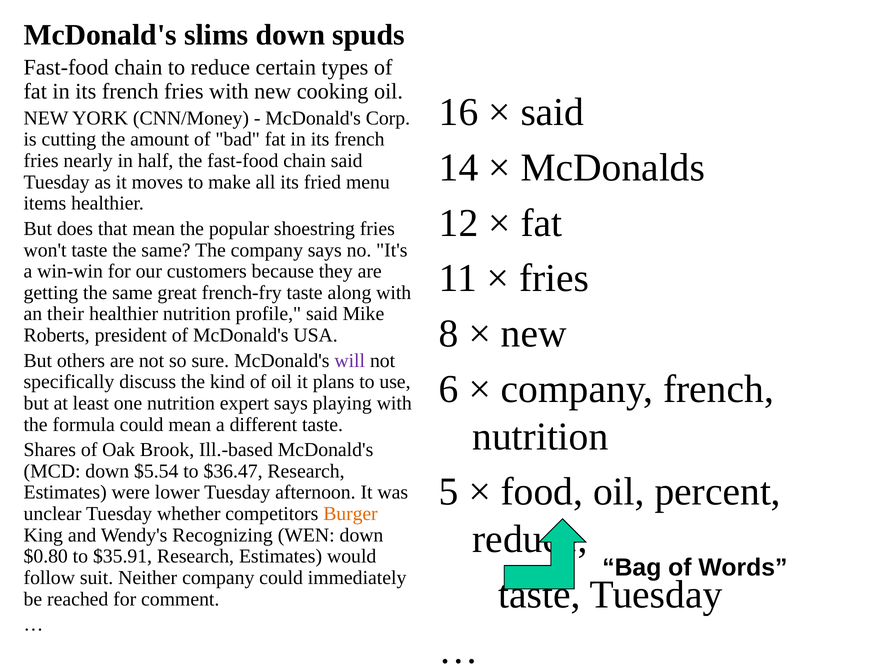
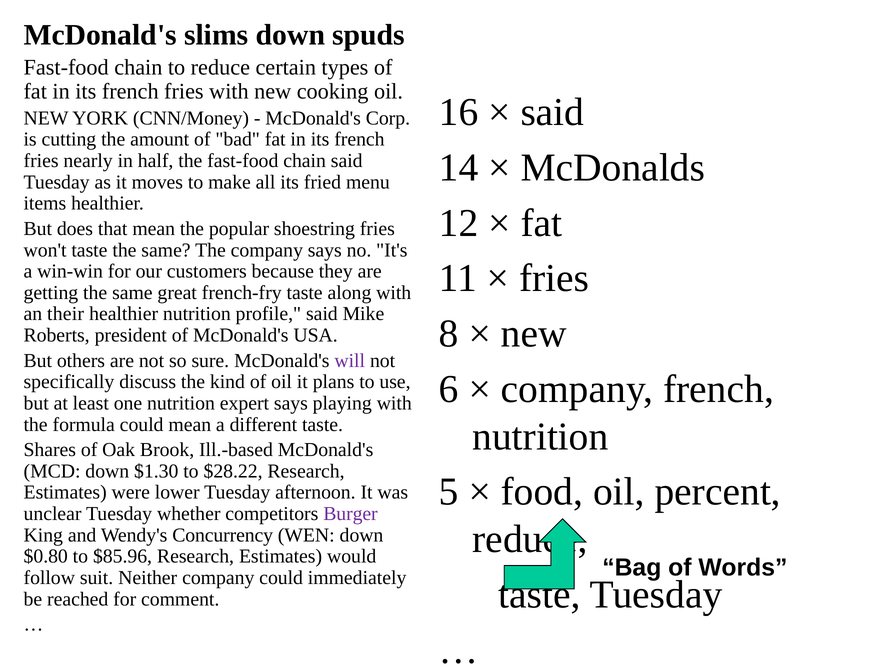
$5.54: $5.54 -> $1.30
$36.47: $36.47 -> $28.22
Burger colour: orange -> purple
Recognizing: Recognizing -> Concurrency
$35.91: $35.91 -> $85.96
